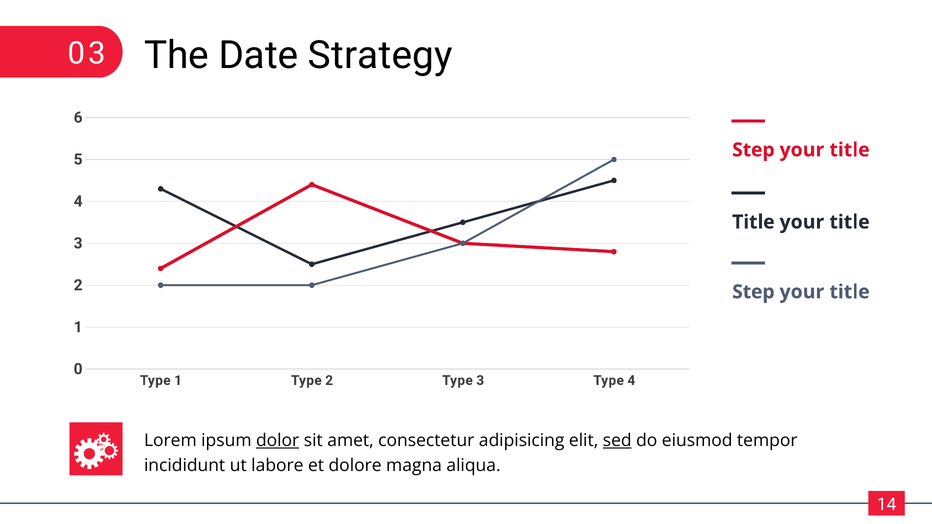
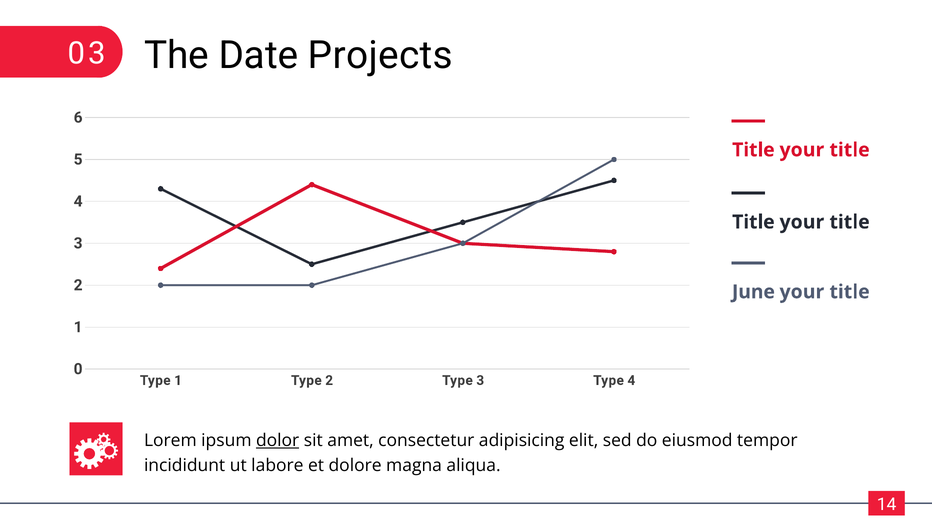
Strategy: Strategy -> Projects
Step at (753, 150): Step -> Title
Step at (753, 292): Step -> June
sed underline: present -> none
